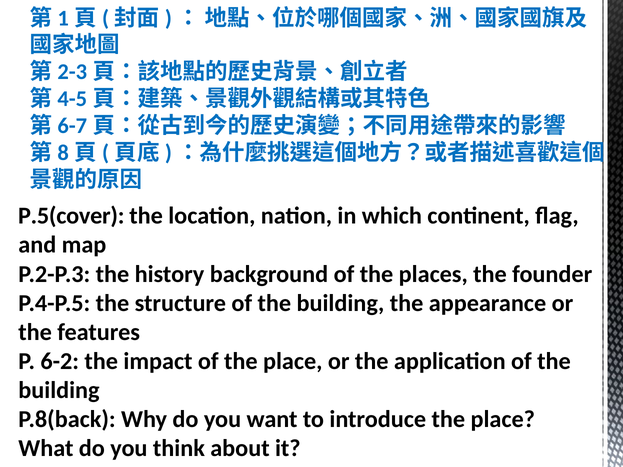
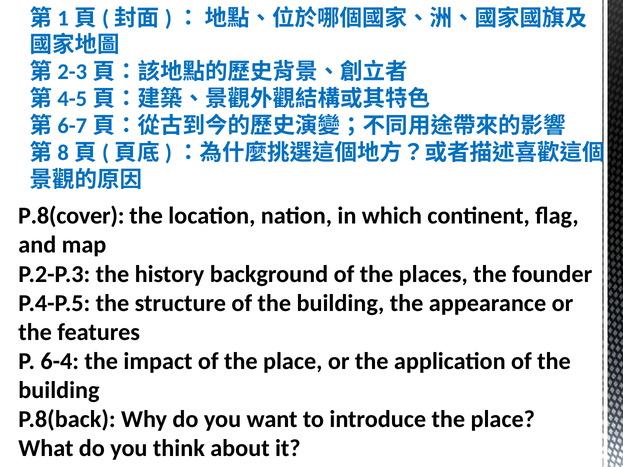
P.5(cover: P.5(cover -> P.8(cover
6-2: 6-2 -> 6-4
